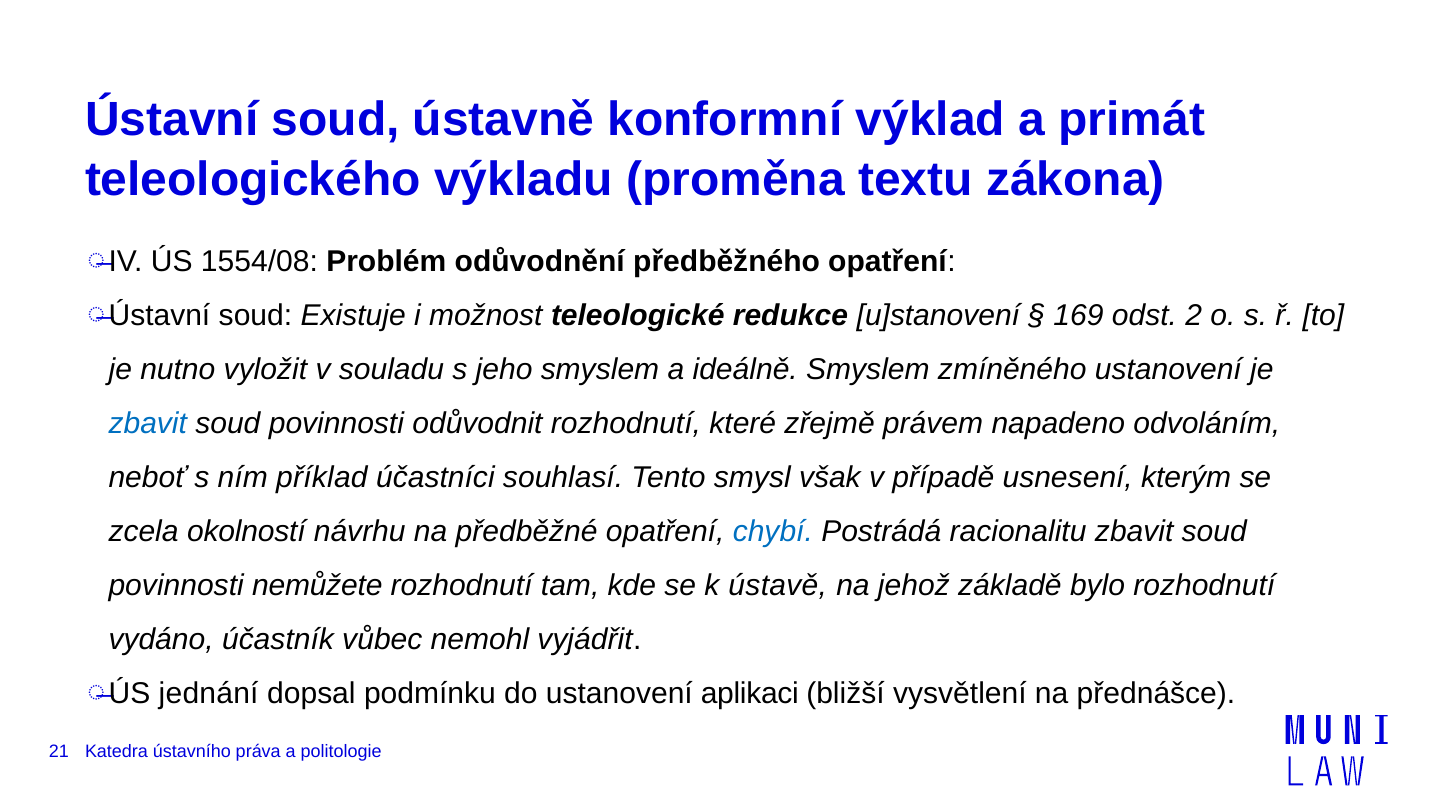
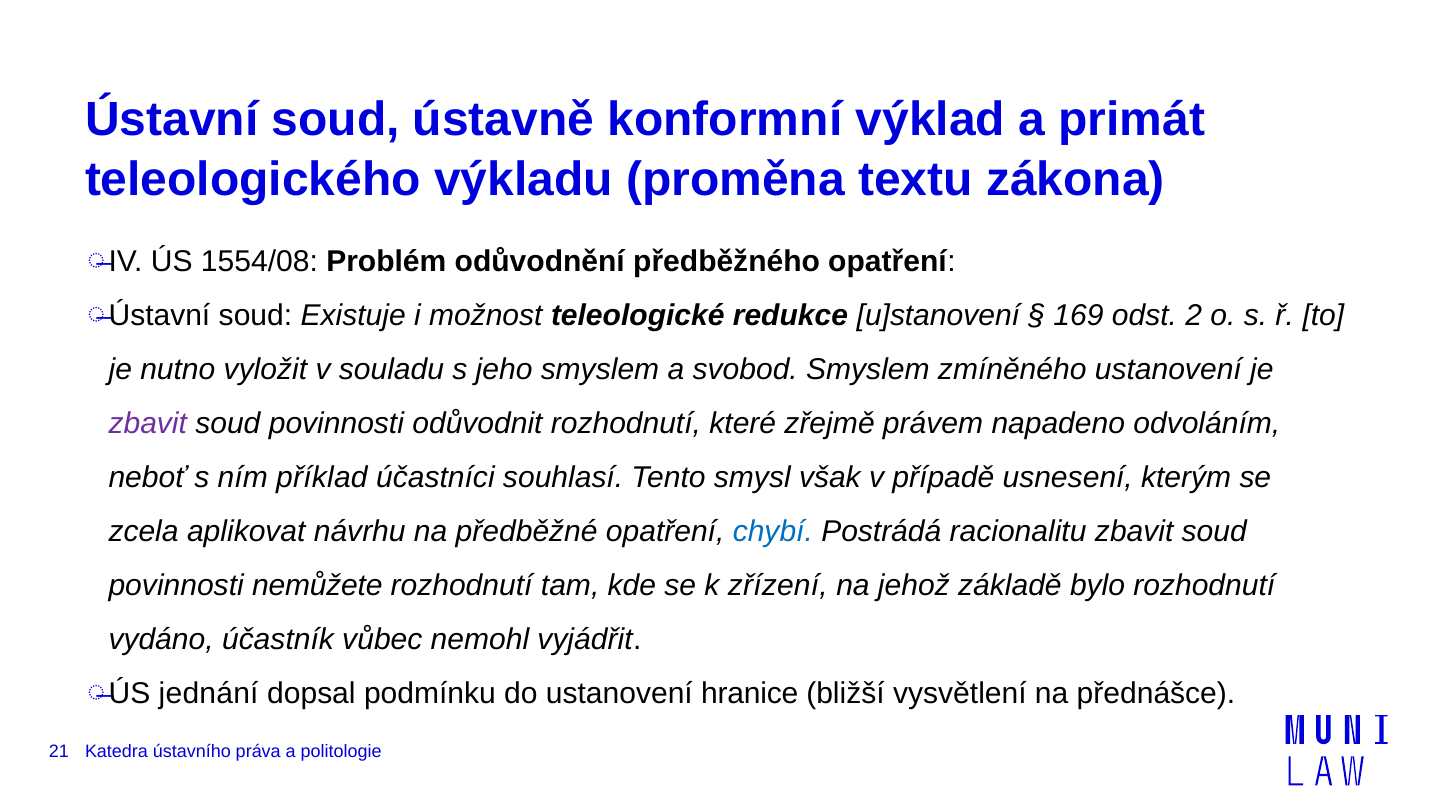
ideálně: ideálně -> svobod
zbavit at (148, 423) colour: blue -> purple
okolností: okolností -> aplikovat
ústavě: ústavě -> zřízení
aplikaci: aplikaci -> hranice
